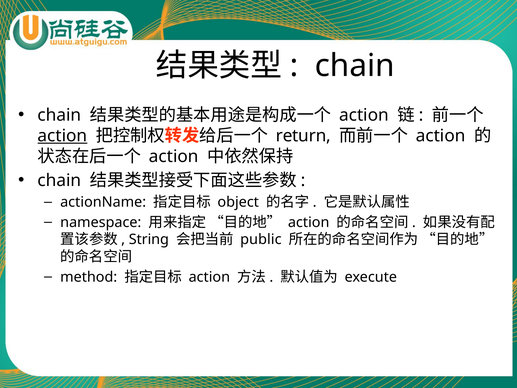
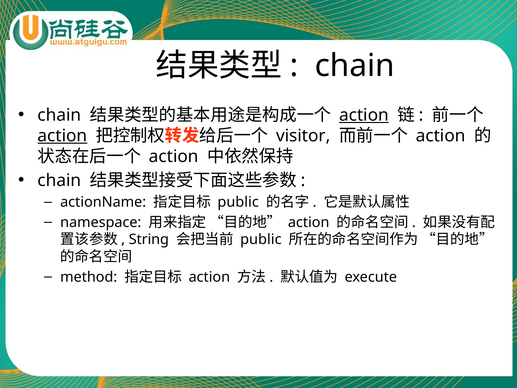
action at (364, 115) underline: none -> present
return: return -> visitor
object at (238, 202): object -> public
